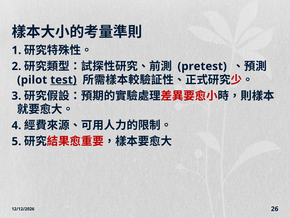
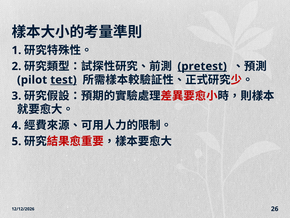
pretest underline: none -> present
